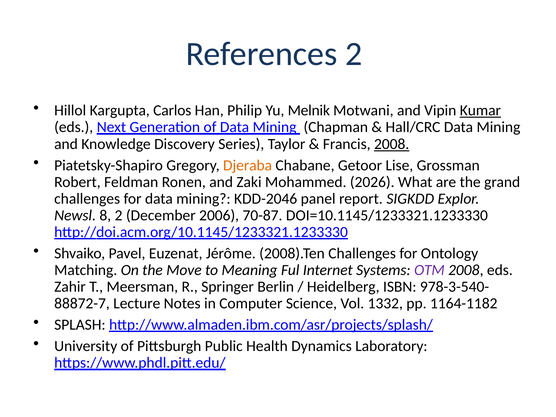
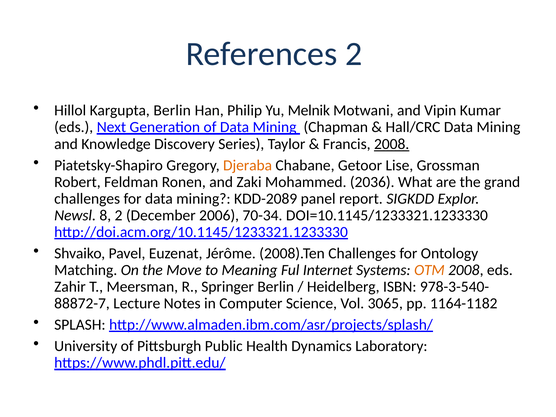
Kargupta Carlos: Carlos -> Berlin
Kumar underline: present -> none
2026: 2026 -> 2036
KDD-2046: KDD-2046 -> KDD-2089
70-87: 70-87 -> 70-34
OTM colour: purple -> orange
1332: 1332 -> 3065
